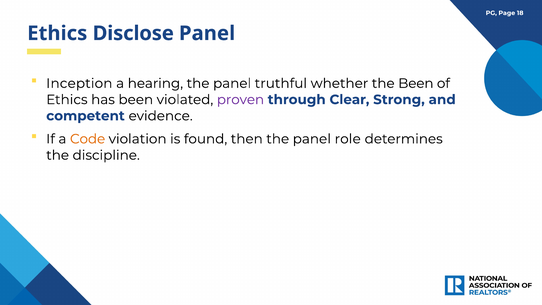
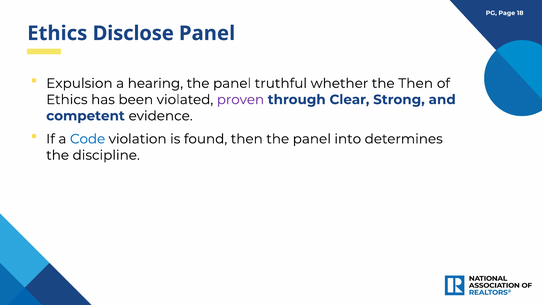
Inception: Inception -> Expulsion
the Been: Been -> Then
Code colour: orange -> blue
role: role -> into
